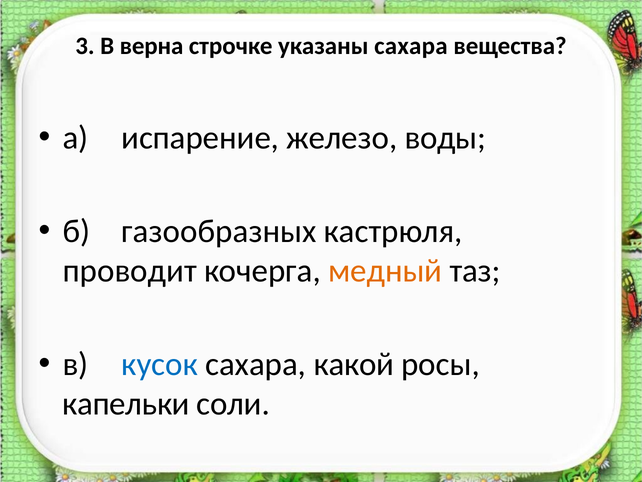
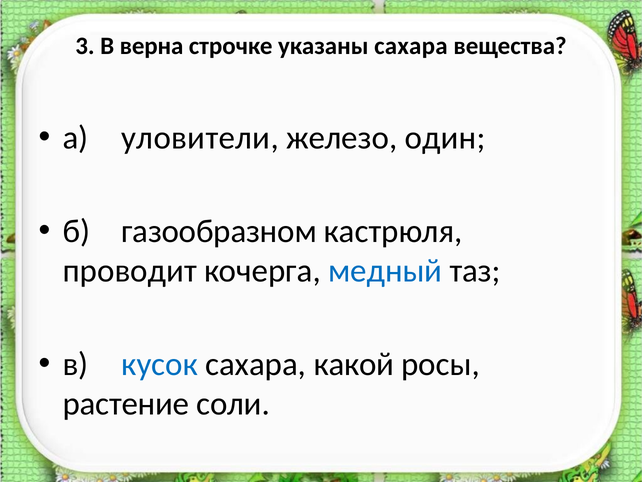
испарение: испарение -> уловители
воды: воды -> один
газообразных: газообразных -> газообразном
медный colour: orange -> blue
капельки: капельки -> растение
